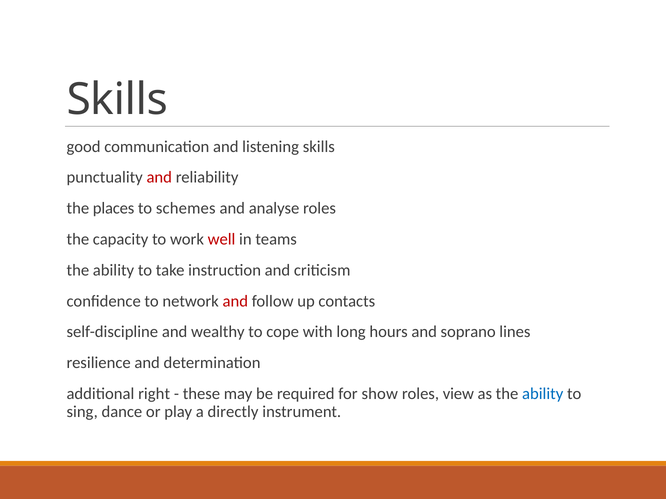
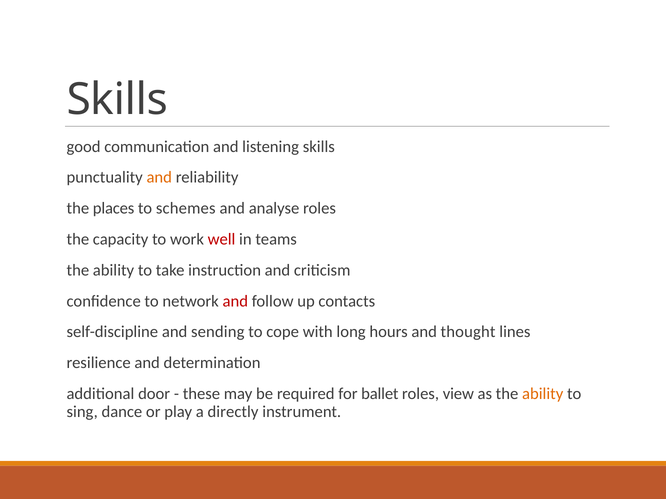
and at (159, 178) colour: red -> orange
wealthy: wealthy -> sending
soprano: soprano -> thought
right: right -> door
show: show -> ballet
ability at (543, 394) colour: blue -> orange
